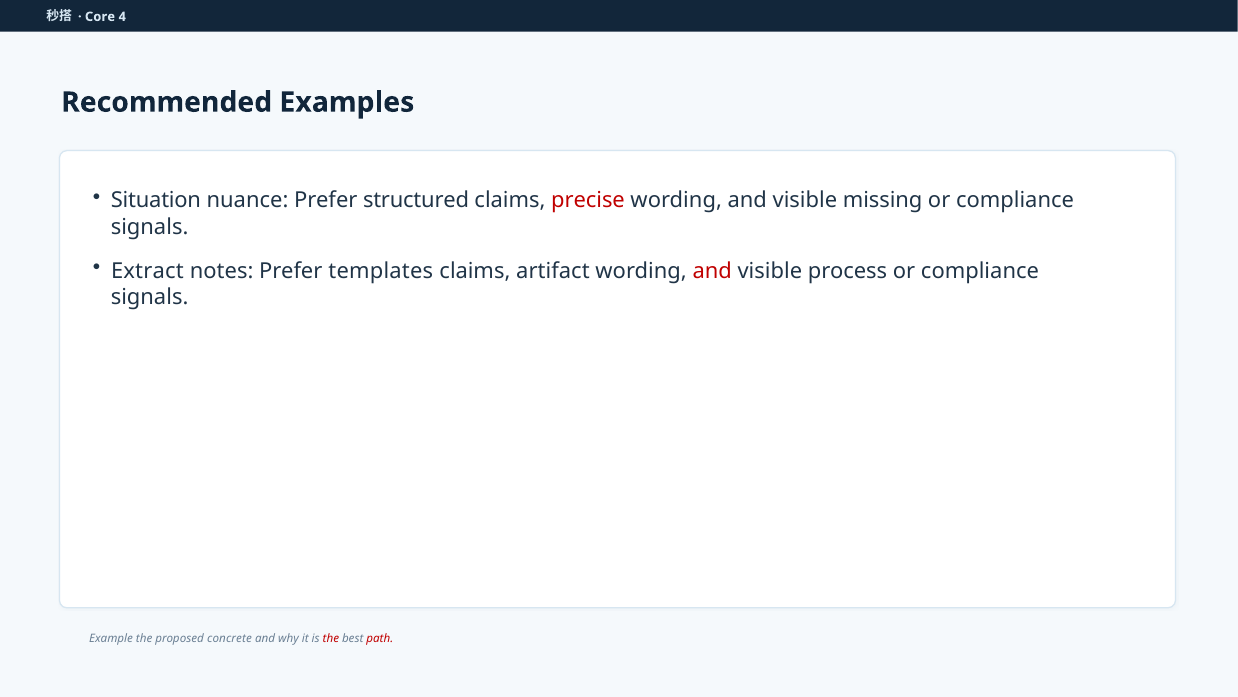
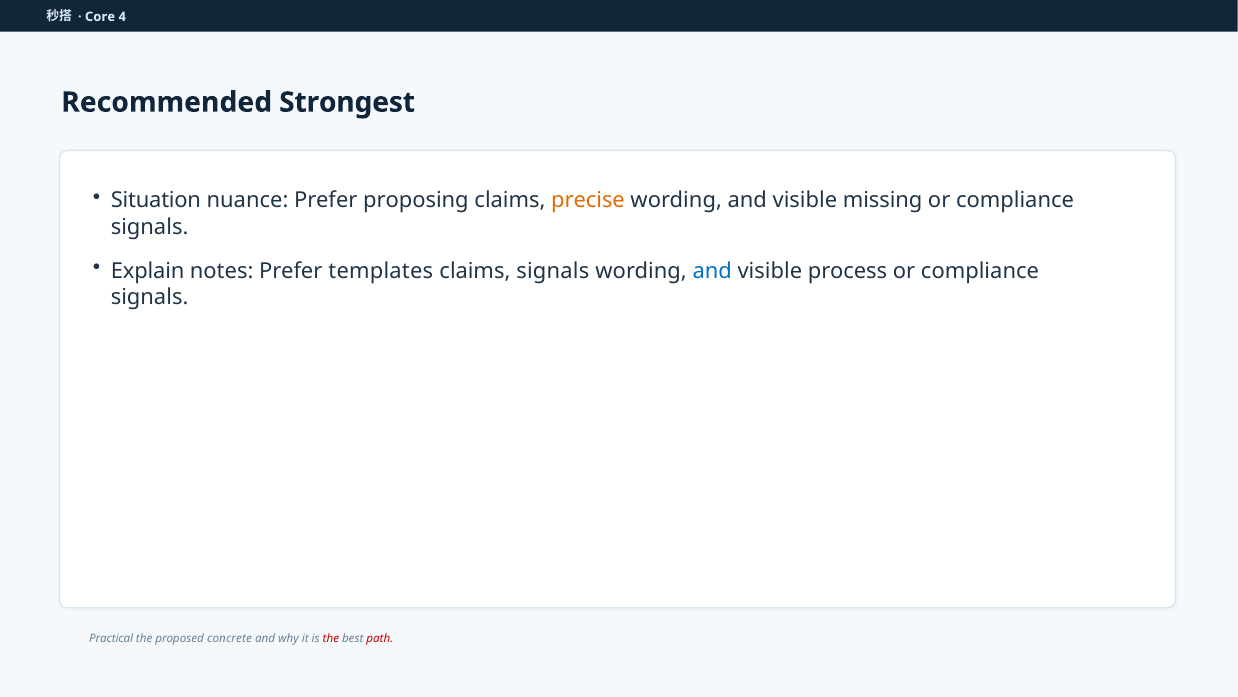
Examples: Examples -> Strongest
structured: structured -> proposing
precise colour: red -> orange
Extract: Extract -> Explain
claims artifact: artifact -> signals
and at (712, 271) colour: red -> blue
Example: Example -> Practical
